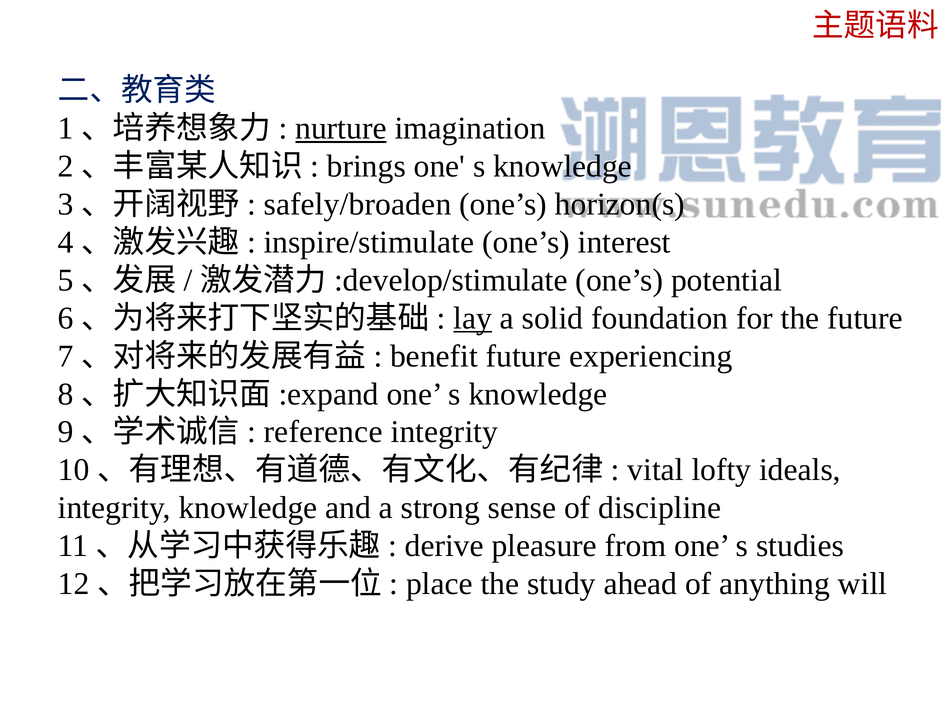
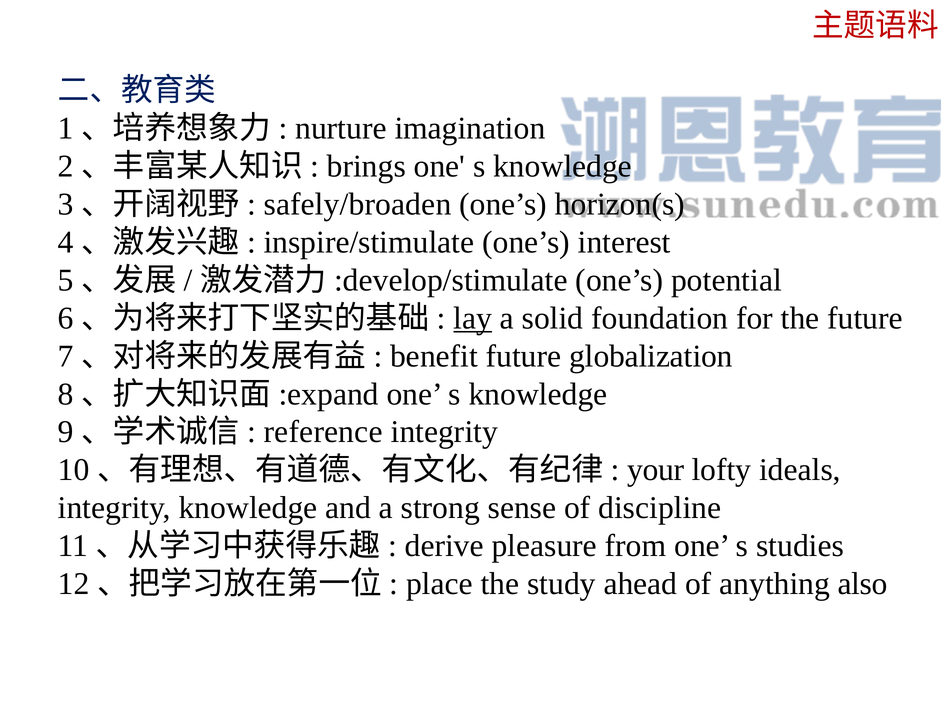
nurture underline: present -> none
experiencing: experiencing -> globalization
vital: vital -> your
will: will -> also
